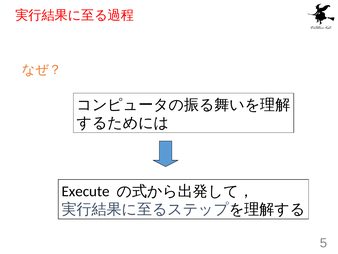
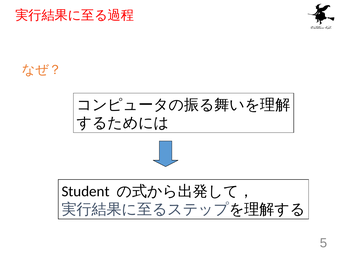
Execute: Execute -> Student
